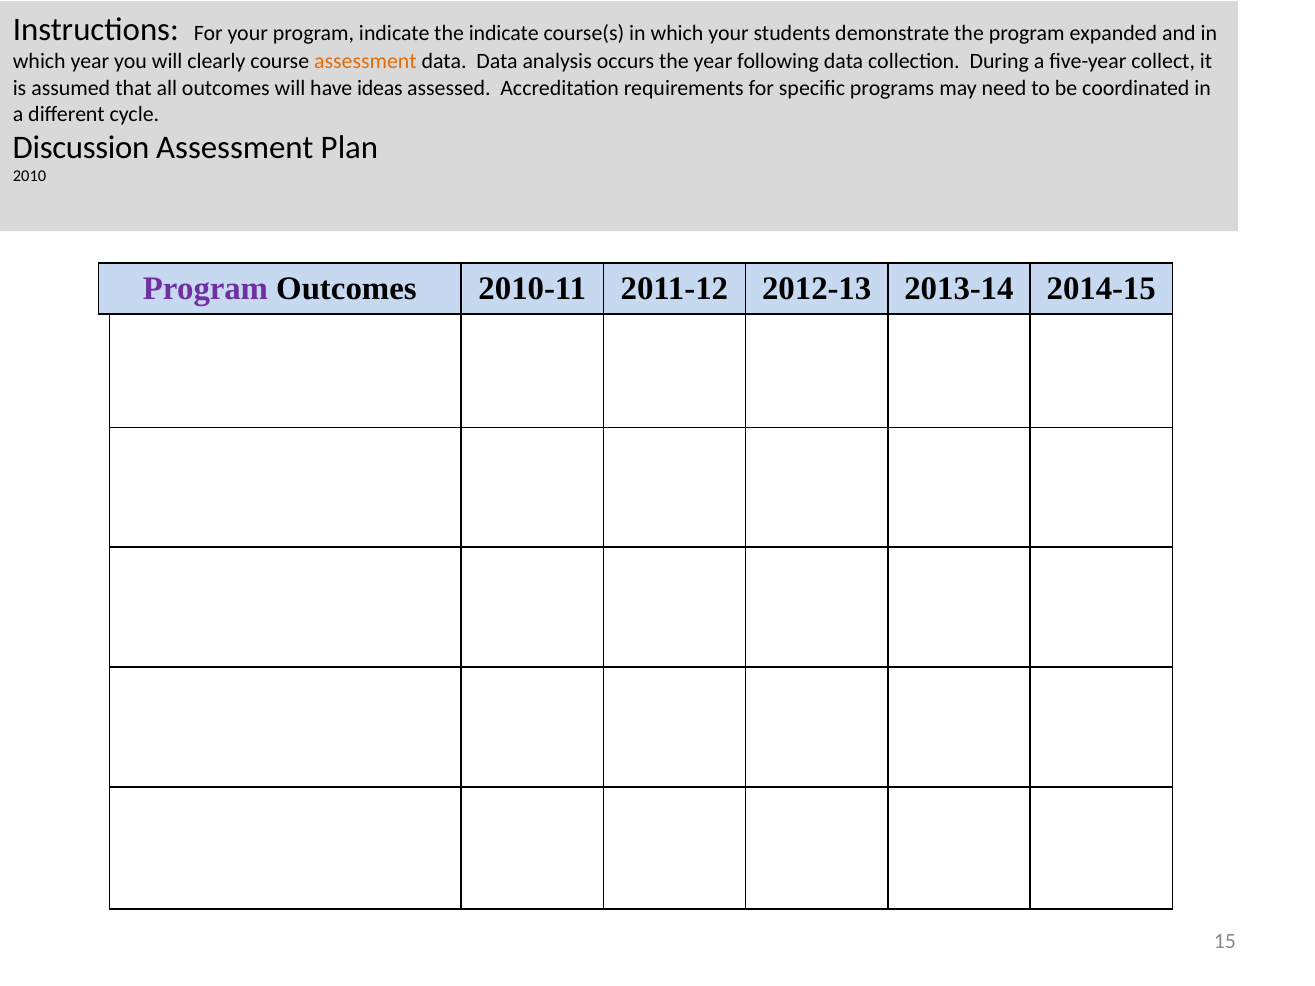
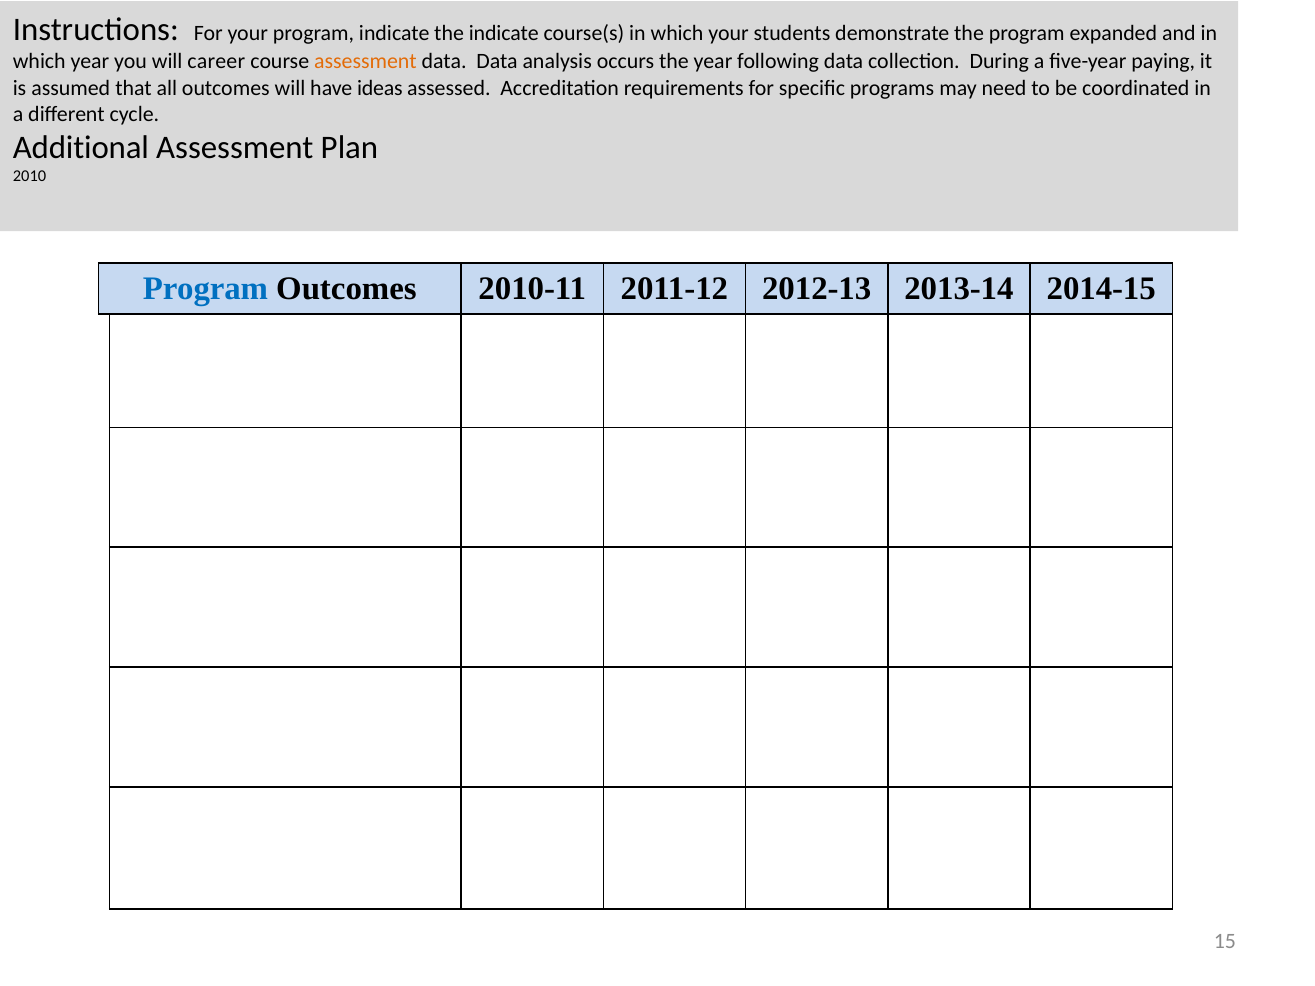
clearly: clearly -> career
collect: collect -> paying
Discussion: Discussion -> Additional
Program at (205, 289) colour: purple -> blue
